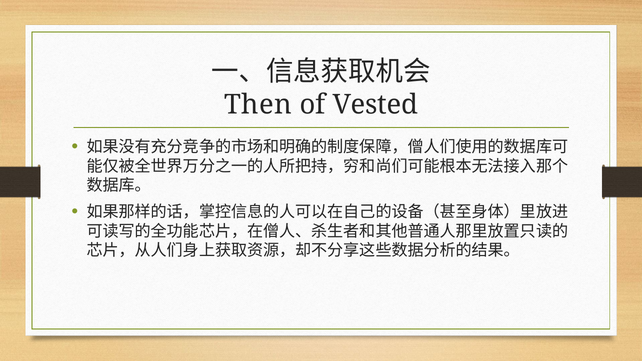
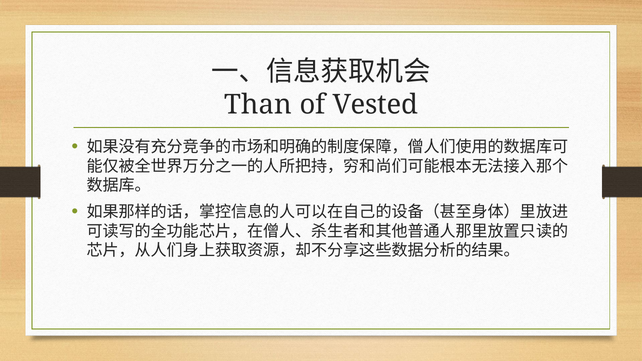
Then: Then -> Than
